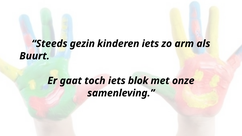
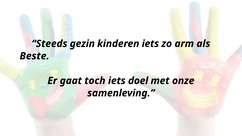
Buurt: Buurt -> Beste
blok: blok -> doel
